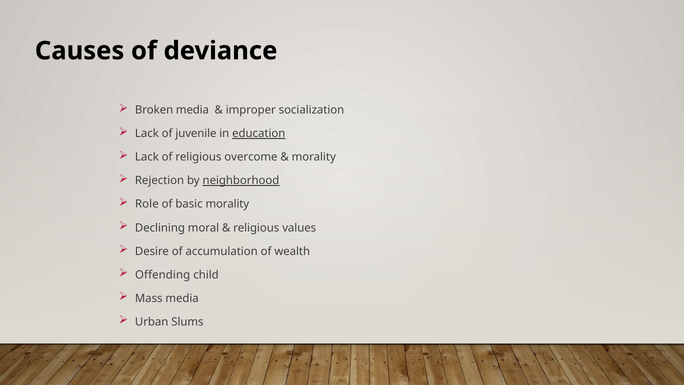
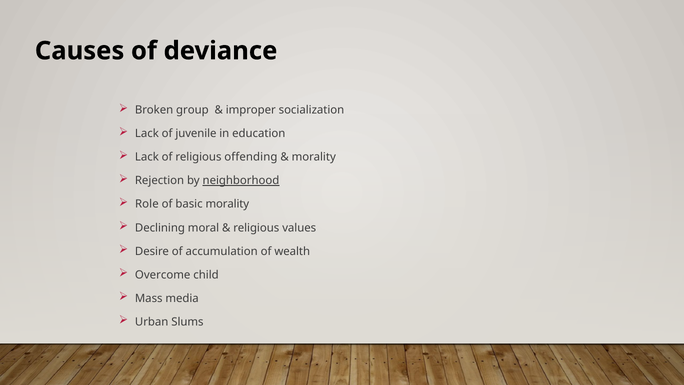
Broken media: media -> group
education underline: present -> none
overcome: overcome -> offending
Offending: Offending -> Overcome
